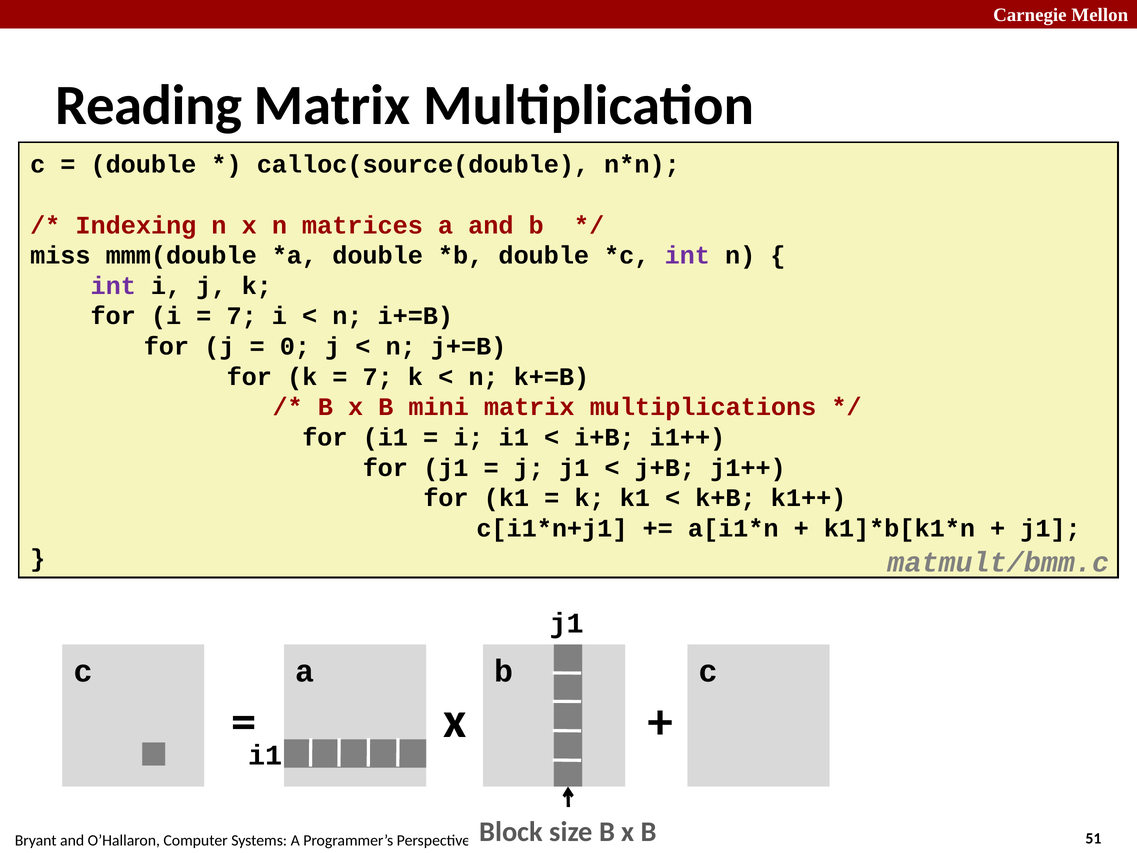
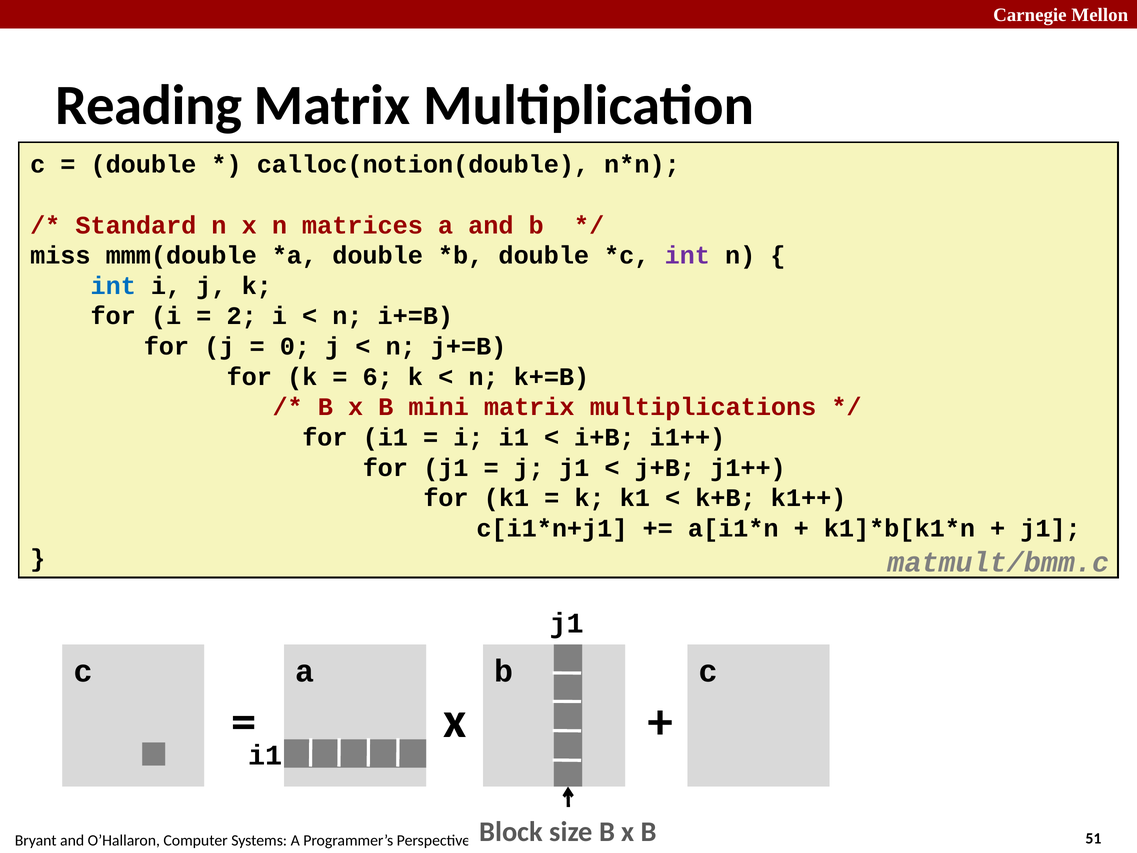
calloc(source(double: calloc(source(double -> calloc(notion(double
Indexing: Indexing -> Standard
int at (113, 286) colour: purple -> blue
7 at (242, 316): 7 -> 2
7 at (378, 377): 7 -> 6
